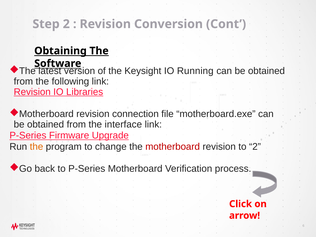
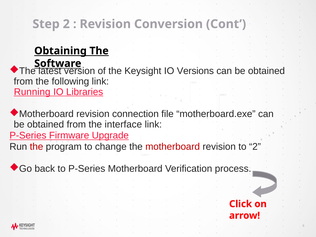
Running: Running -> Versions
Revision at (32, 92): Revision -> Running
the at (36, 147) colour: orange -> red
